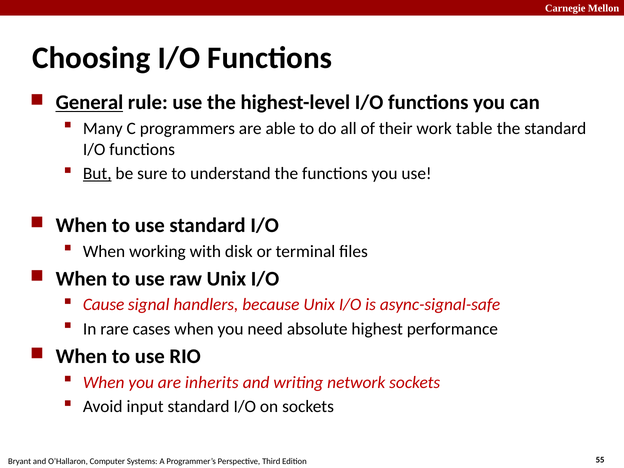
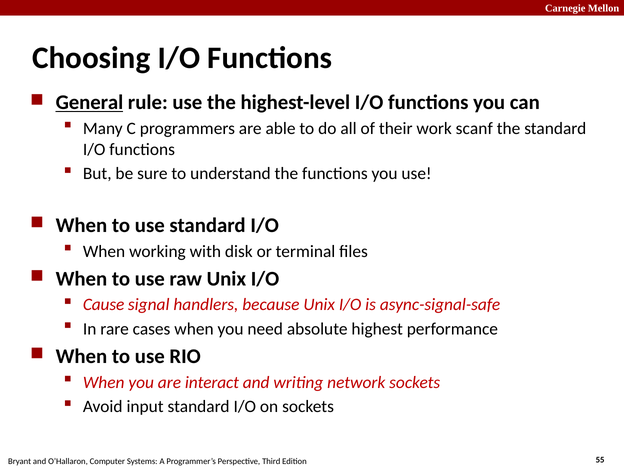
table: table -> scanf
But underline: present -> none
inherits: inherits -> interact
